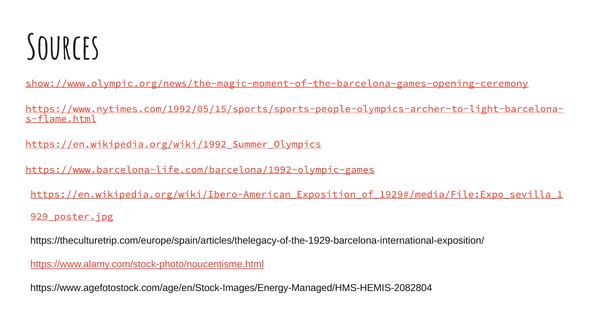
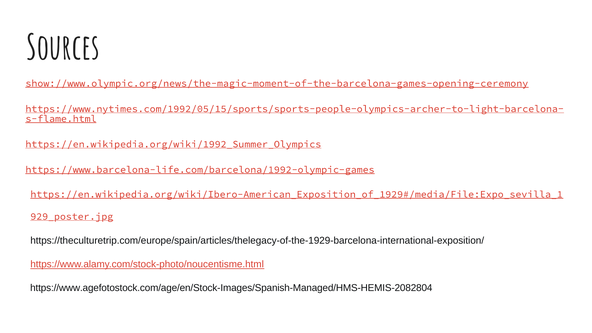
https://www.agefotostock.com/age/en/Stock-Images/Energy-Managed/HMS-HEMIS-2082804: https://www.agefotostock.com/age/en/Stock-Images/Energy-Managed/HMS-HEMIS-2082804 -> https://www.agefotostock.com/age/en/Stock-Images/Spanish-Managed/HMS-HEMIS-2082804
